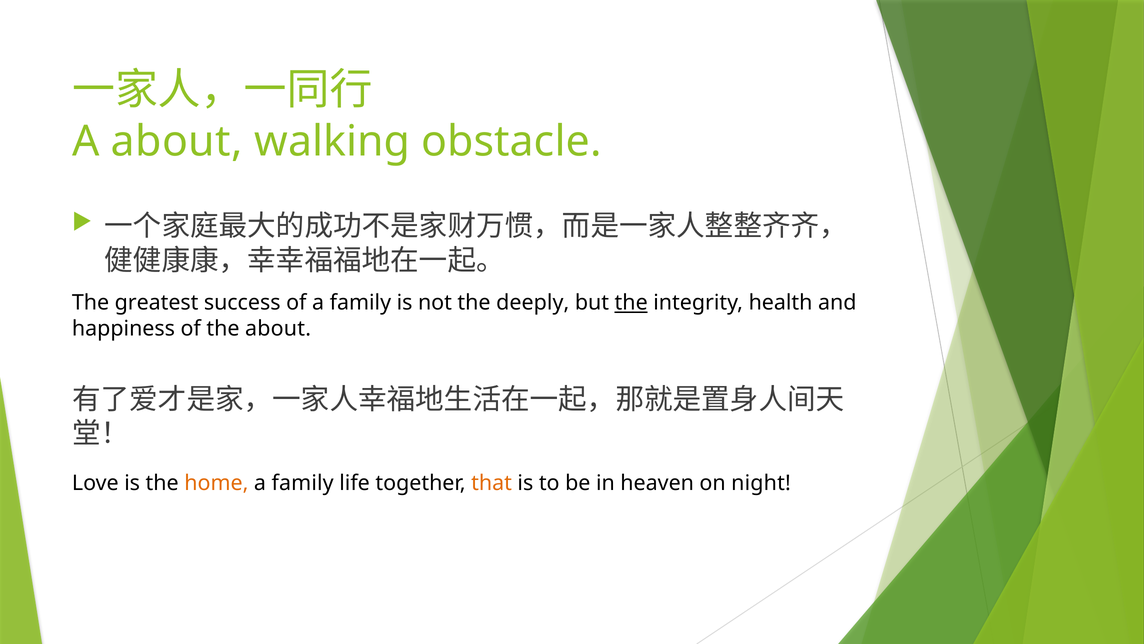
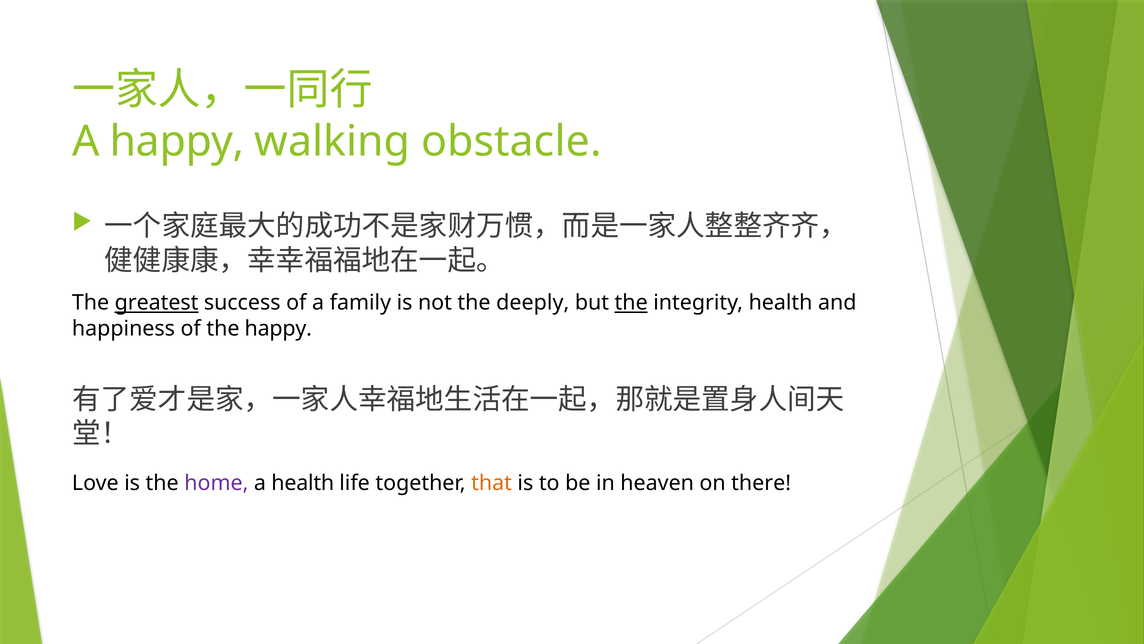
A about: about -> happy
greatest underline: none -> present
the about: about -> happy
home colour: orange -> purple
family at (303, 483): family -> health
night: night -> there
